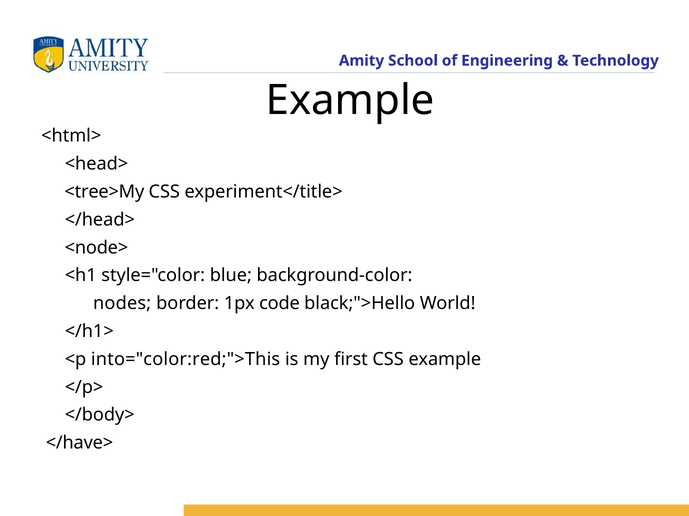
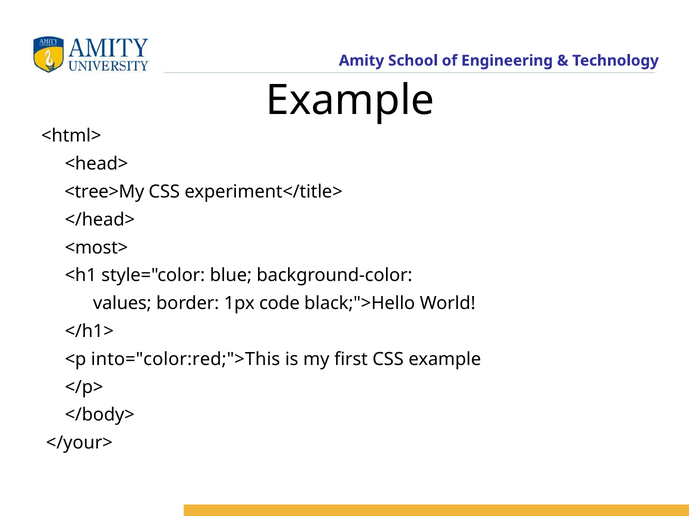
<node>: <node> -> <most>
nodes: nodes -> values
</have>: </have> -> </your>
